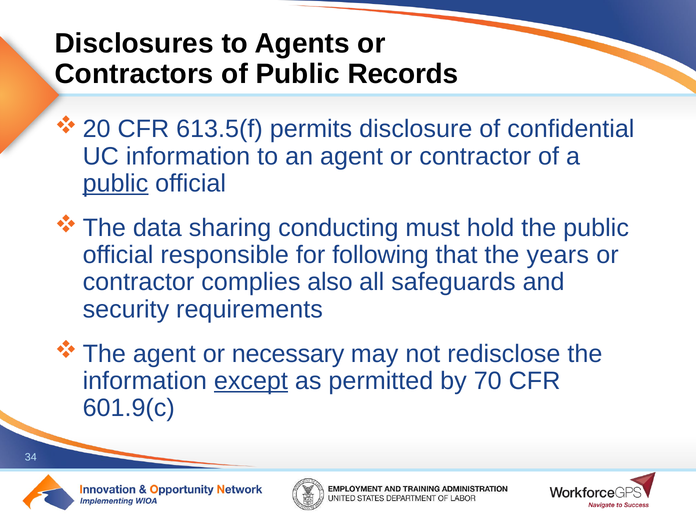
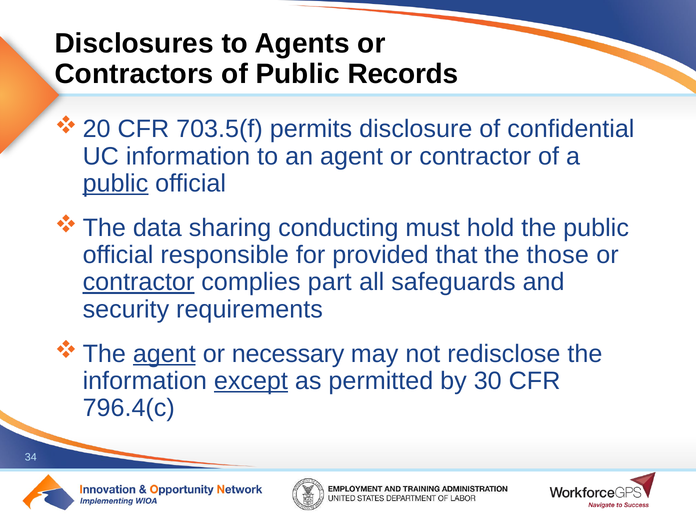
613.5(f: 613.5(f -> 703.5(f
following: following -> provided
years: years -> those
contractor at (138, 282) underline: none -> present
also: also -> part
agent at (164, 354) underline: none -> present
70: 70 -> 30
601.9(c: 601.9(c -> 796.4(c
